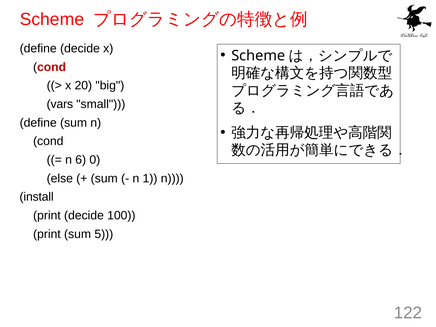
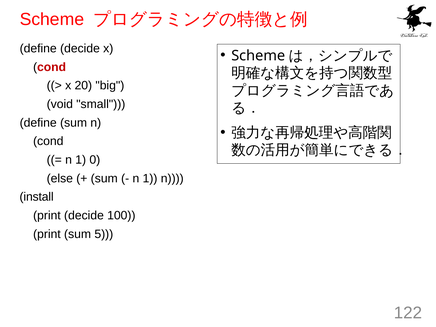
vars: vars -> void
6 at (81, 160): 6 -> 1
